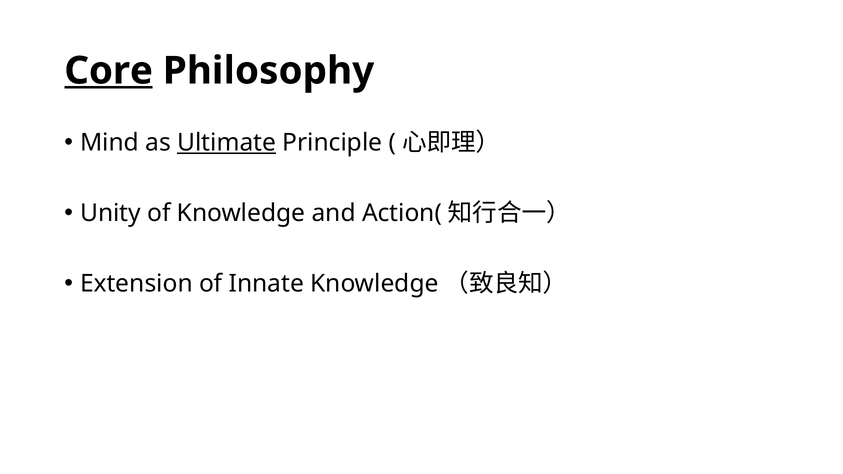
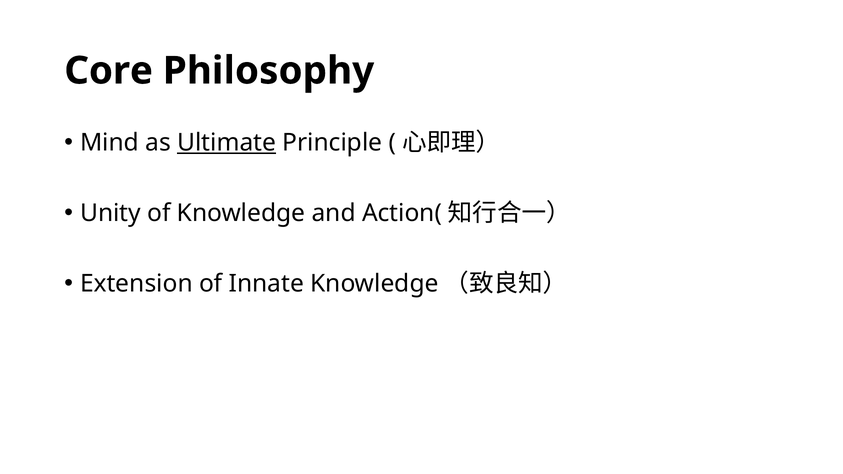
Core underline: present -> none
